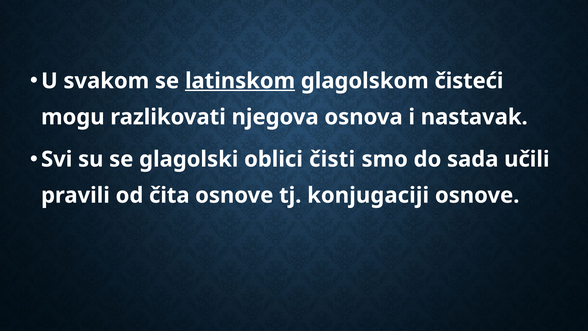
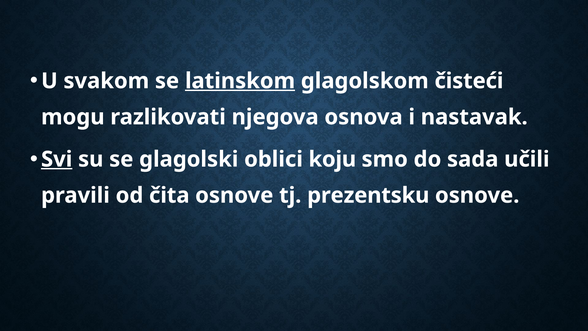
Svi underline: none -> present
čisti: čisti -> koju
konjugaciji: konjugaciji -> prezentsku
